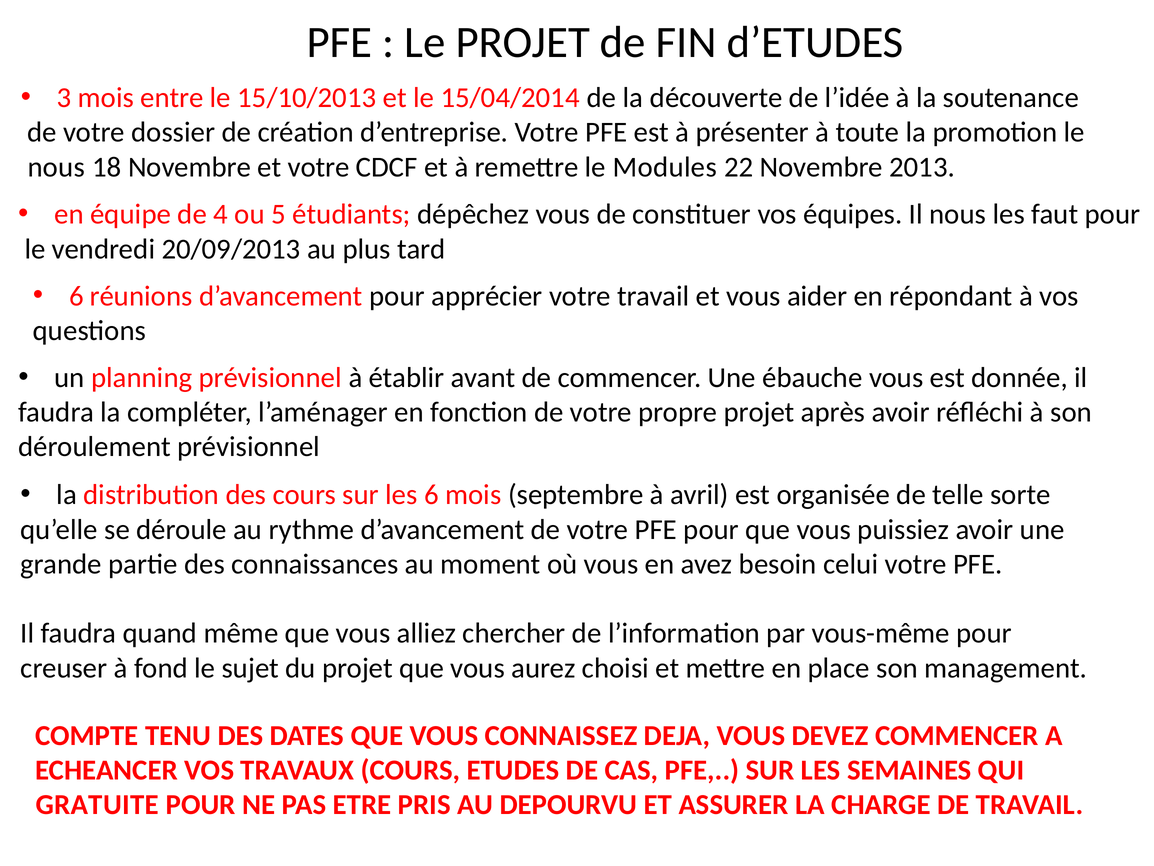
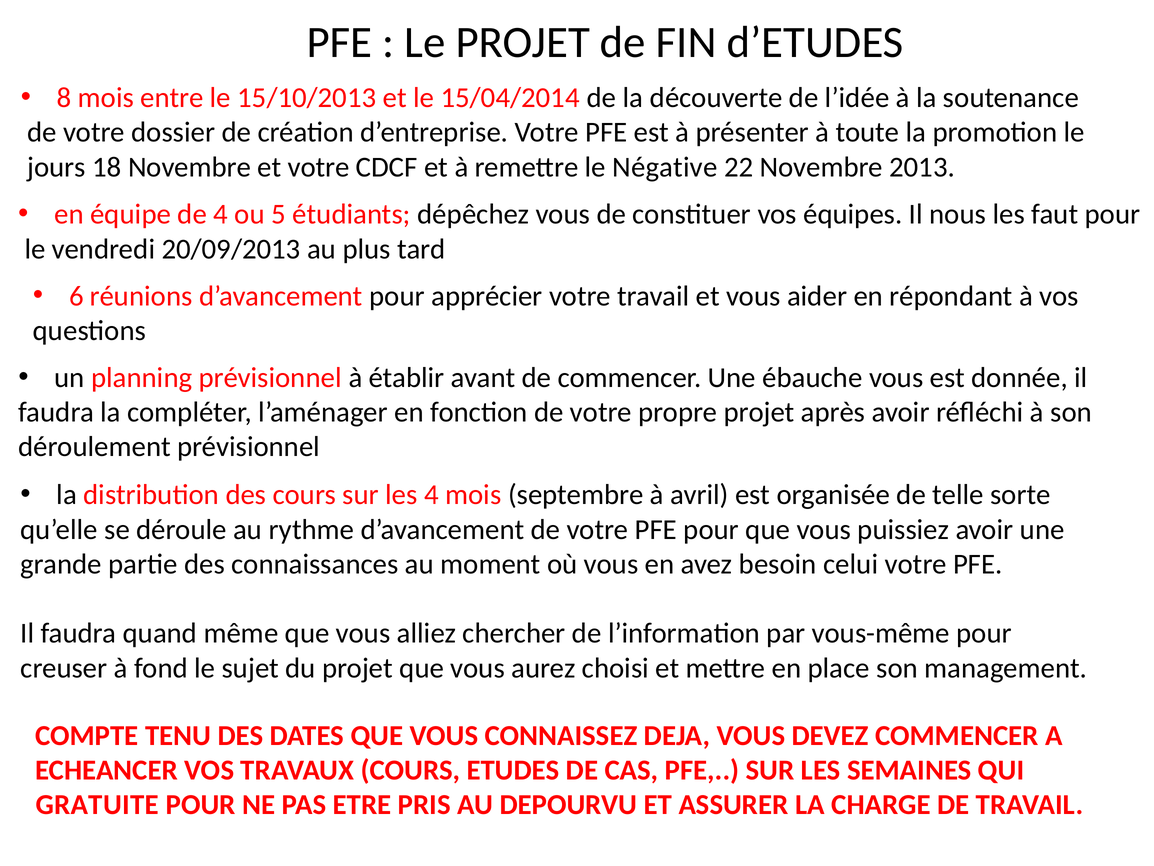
3: 3 -> 8
nous at (56, 167): nous -> jours
Modules: Modules -> Négative
les 6: 6 -> 4
